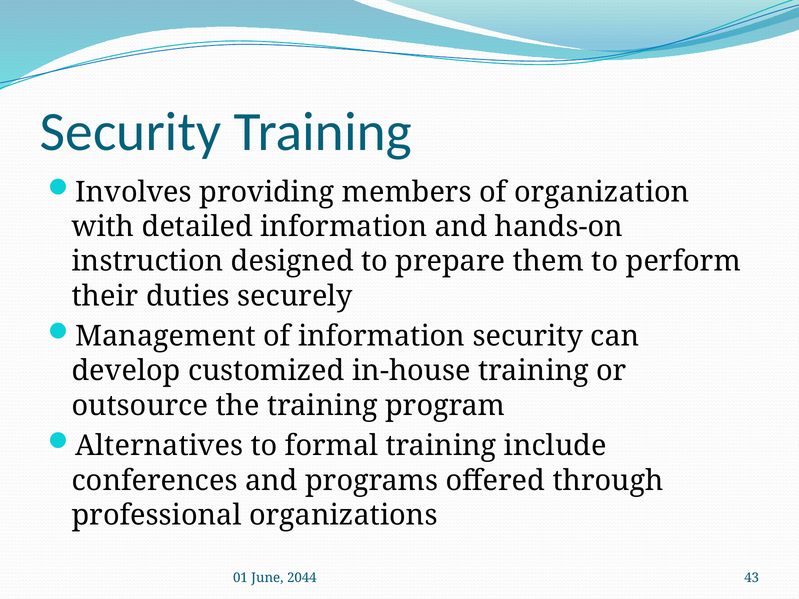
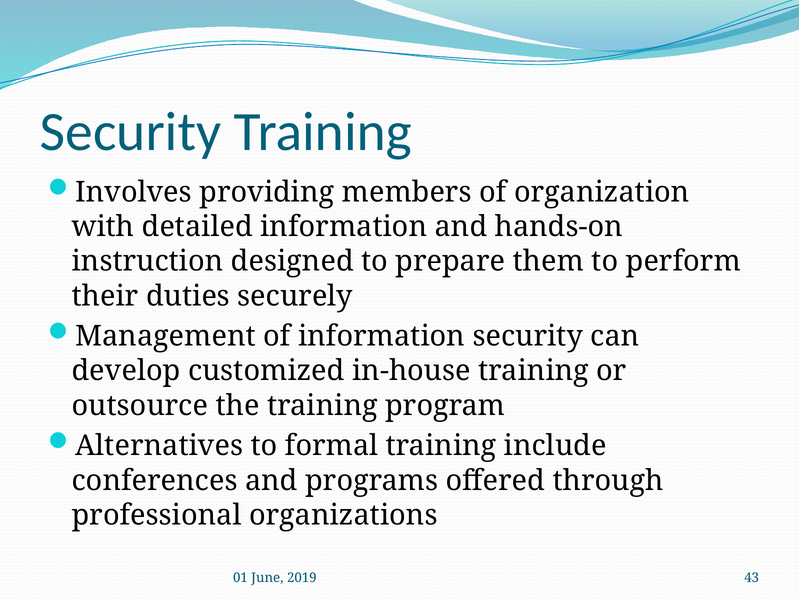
2044: 2044 -> 2019
